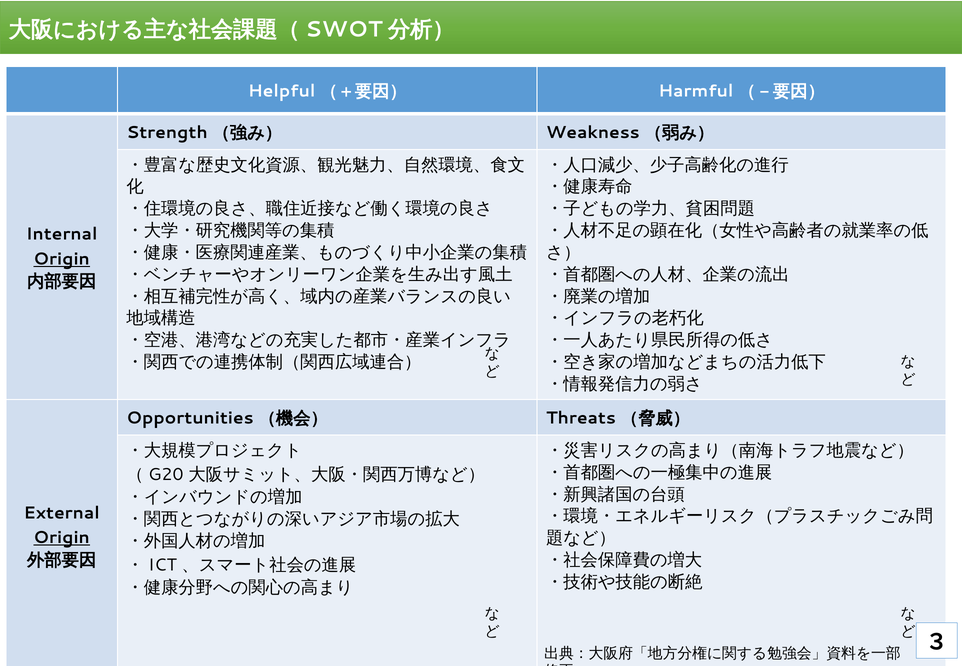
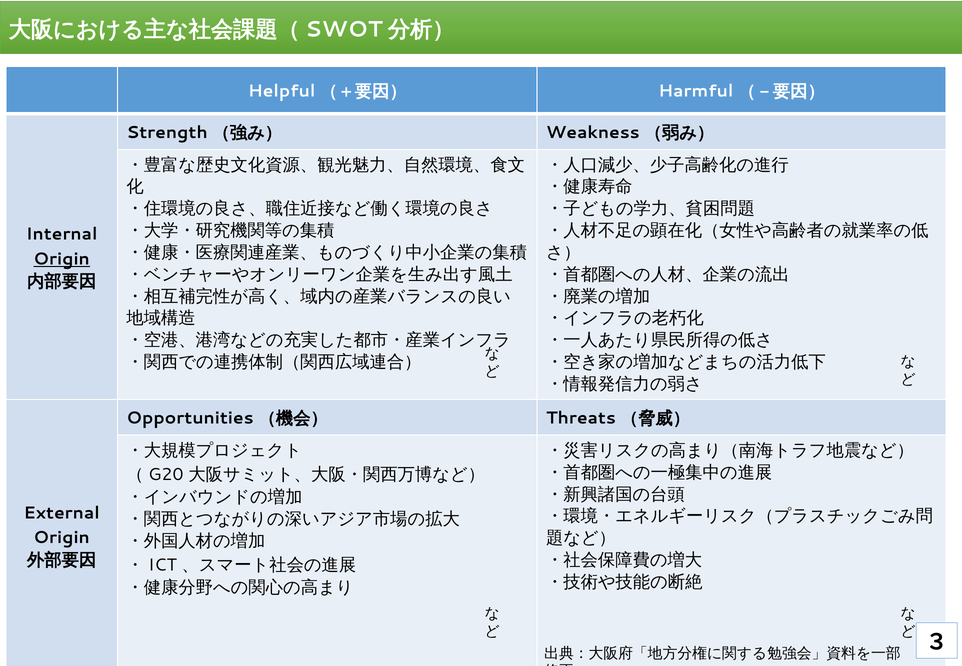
Origin at (62, 538) underline: present -> none
